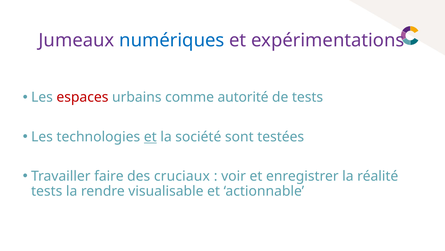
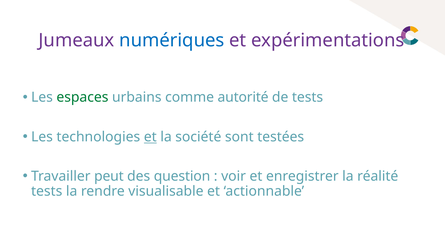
espaces colour: red -> green
faire: faire -> peut
cruciaux: cruciaux -> question
